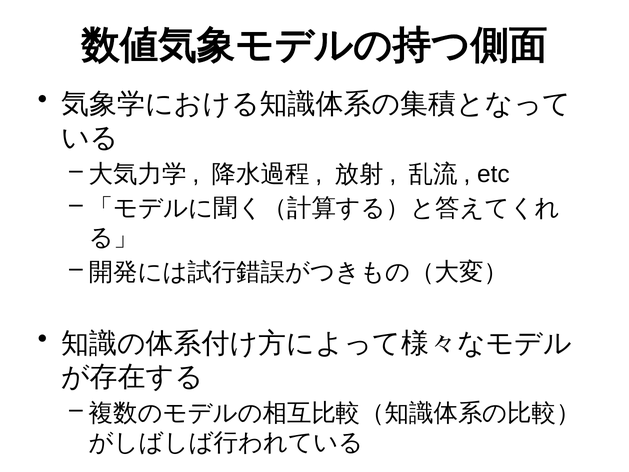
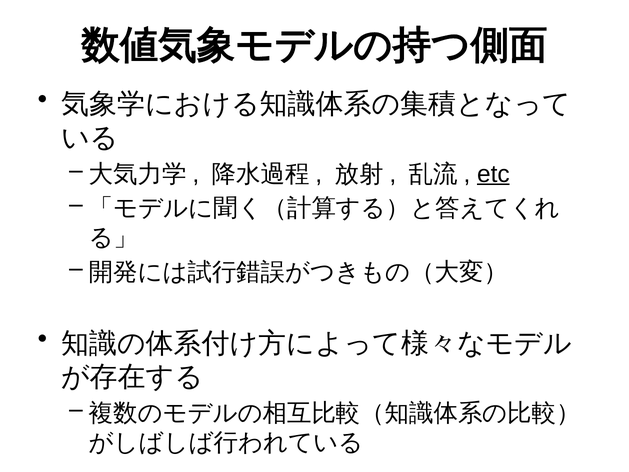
etc underline: none -> present
